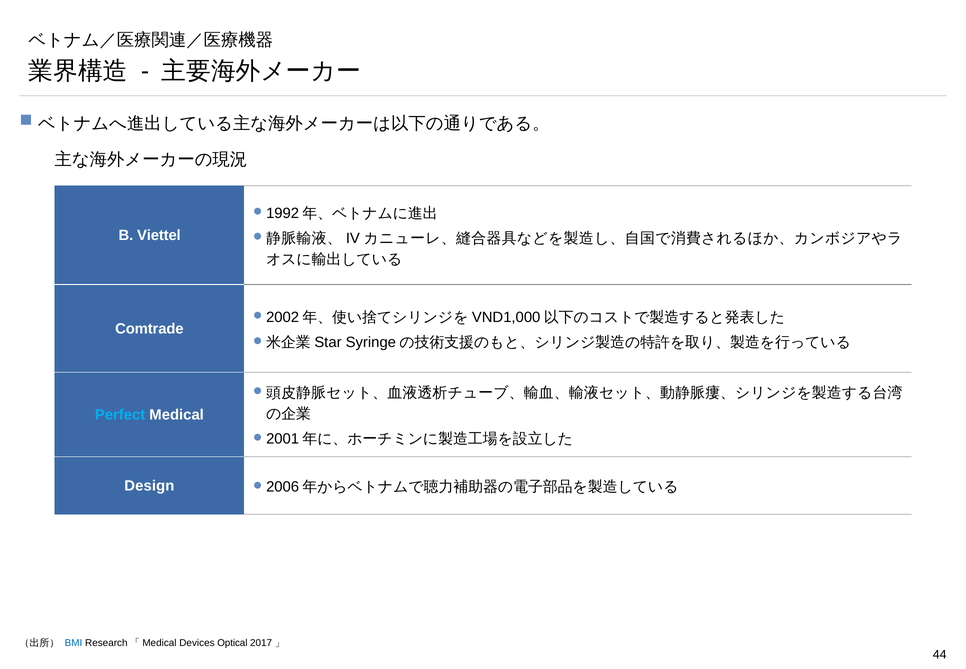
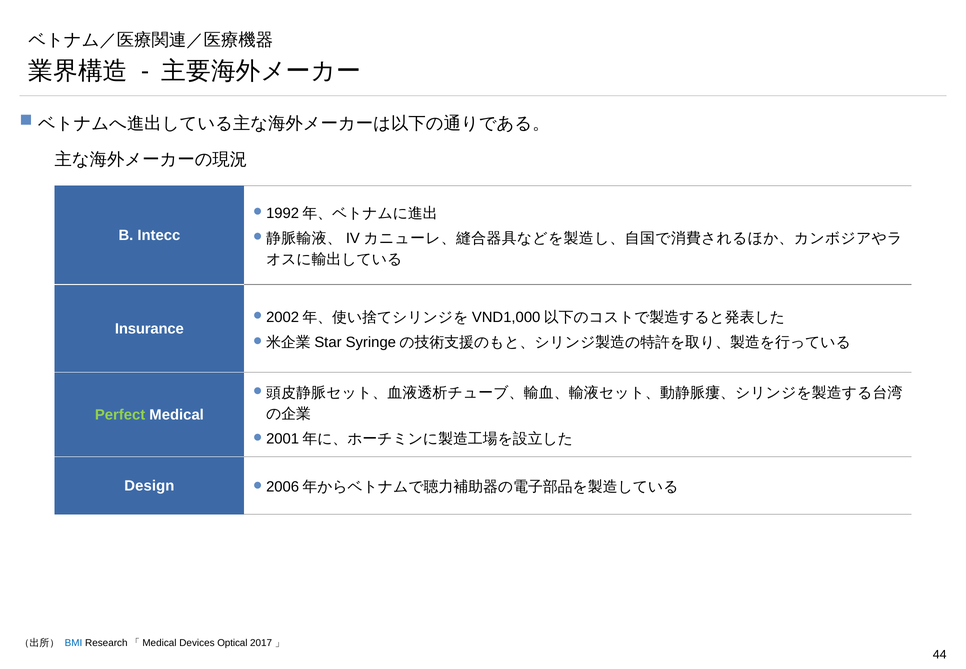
Viettel: Viettel -> Intecc
Comtrade: Comtrade -> Insurance
Perfect colour: light blue -> light green
